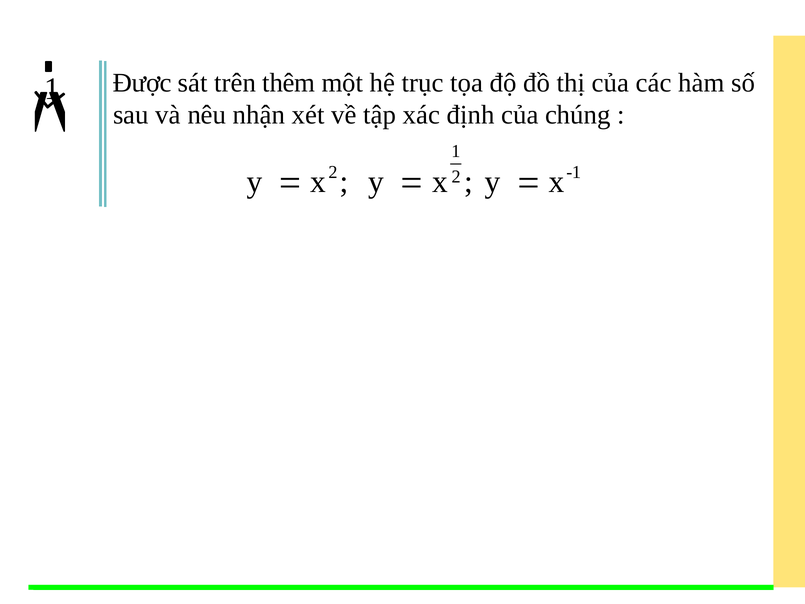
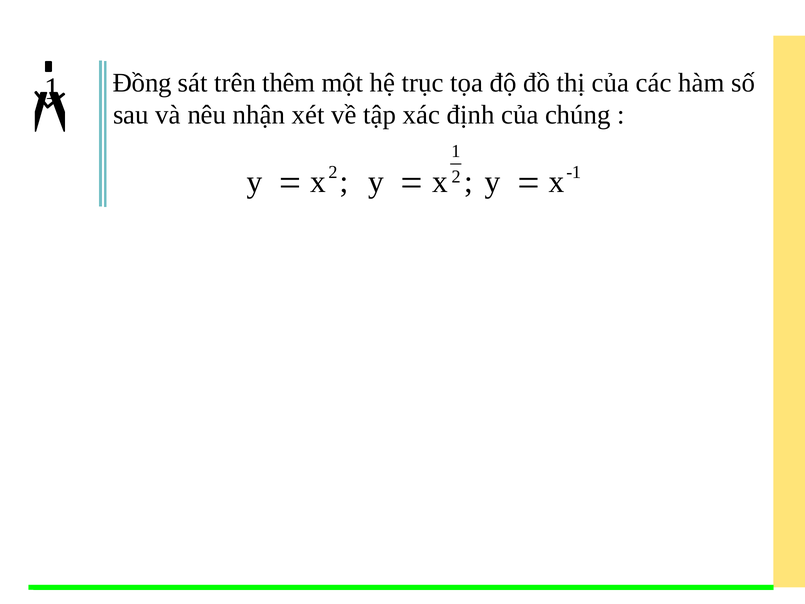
Được: Được -> Đồng
